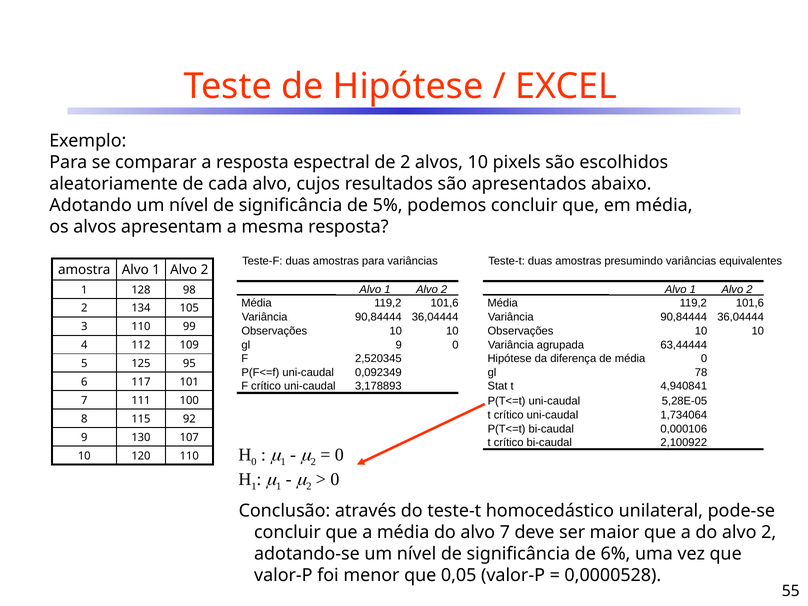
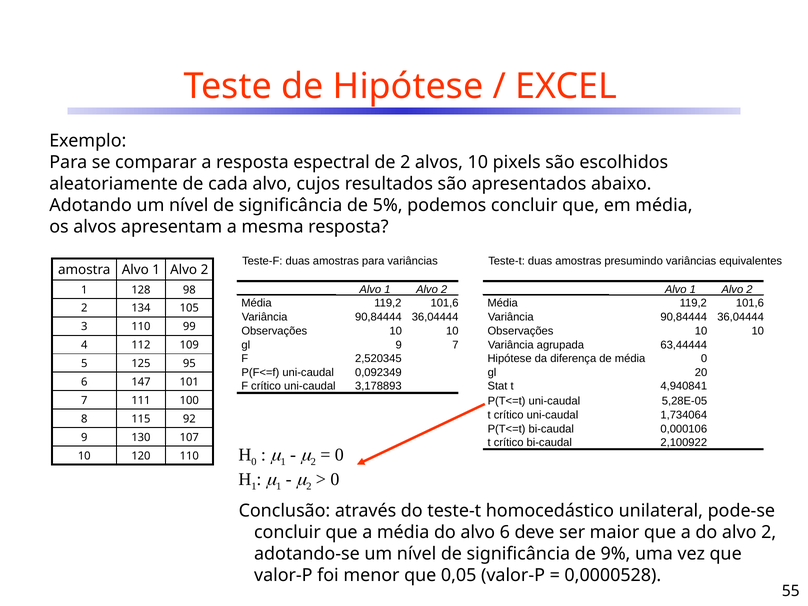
9 0: 0 -> 7
78: 78 -> 20
117: 117 -> 147
alvo 7: 7 -> 6
6%: 6% -> 9%
